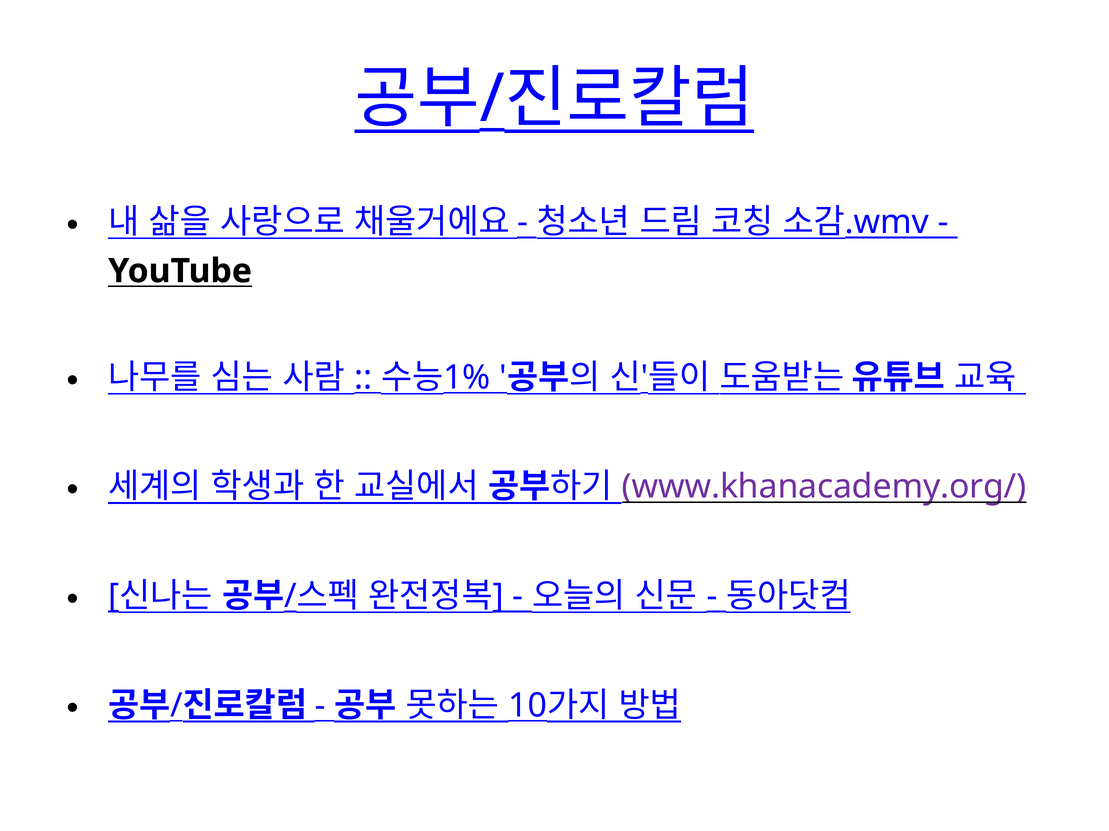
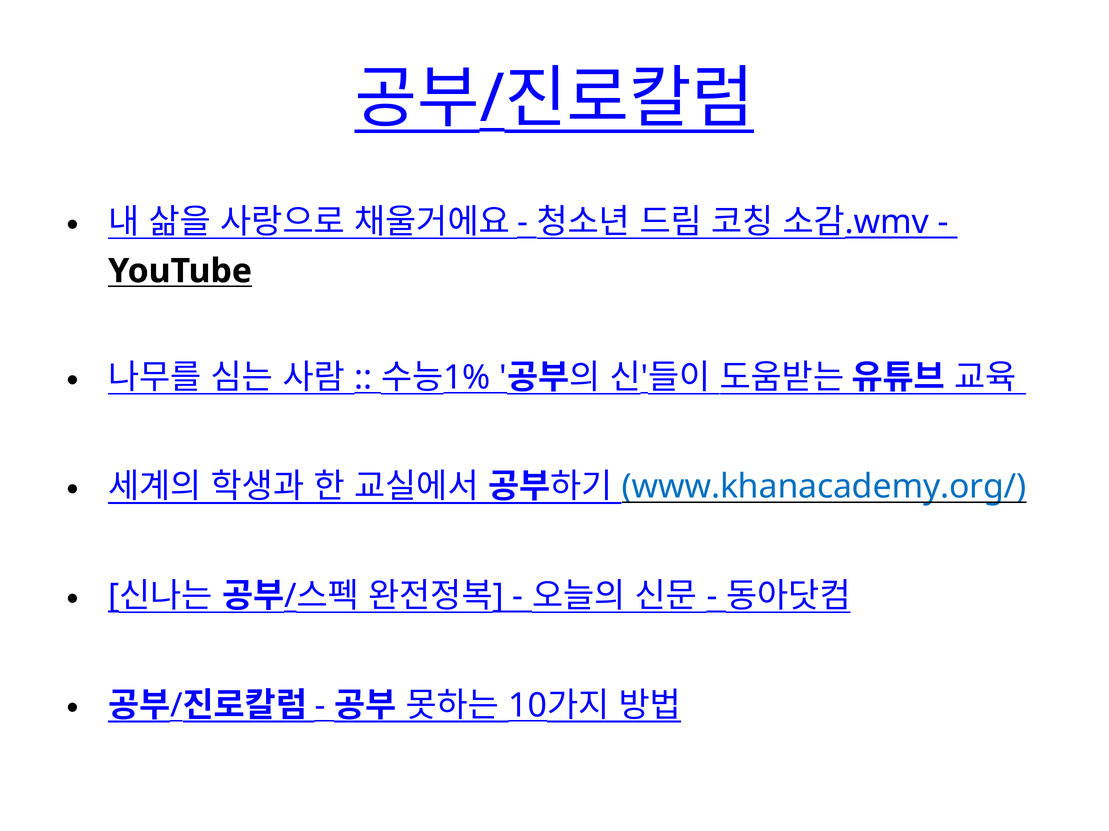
www.khanacademy.org/ colour: purple -> blue
